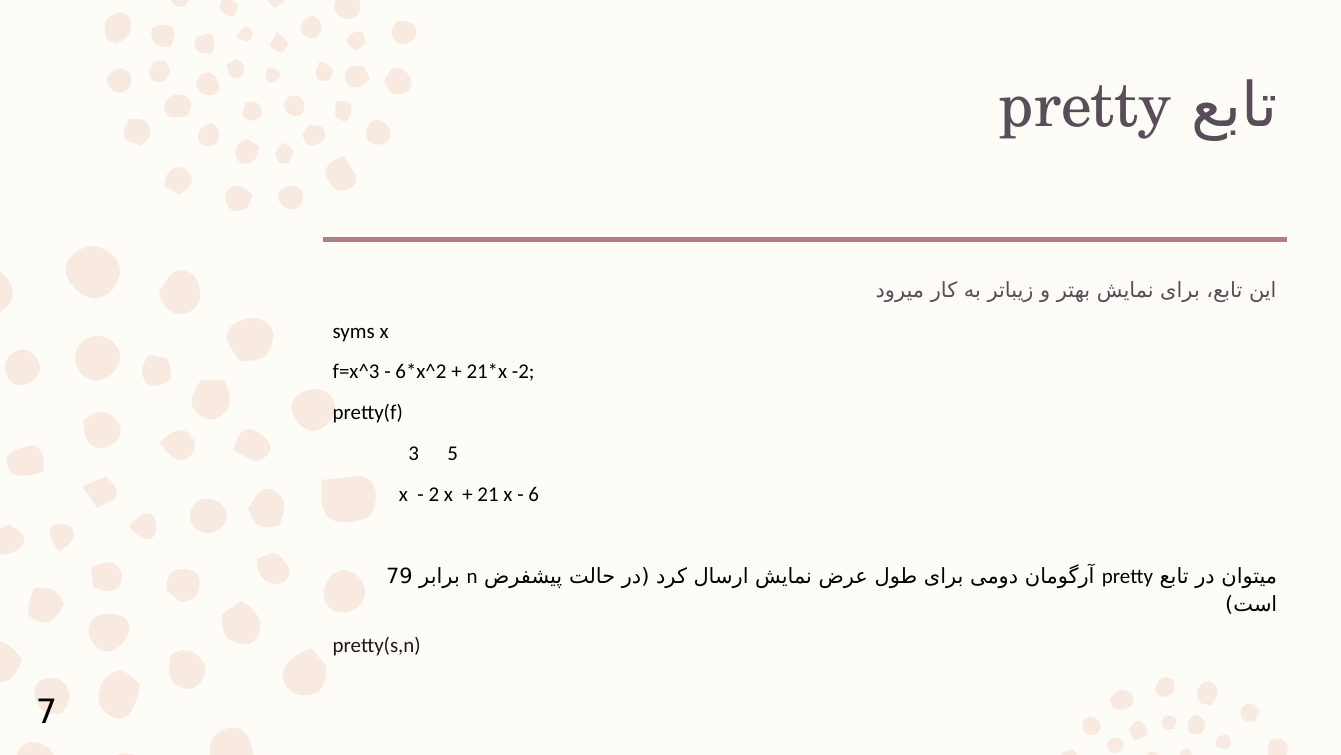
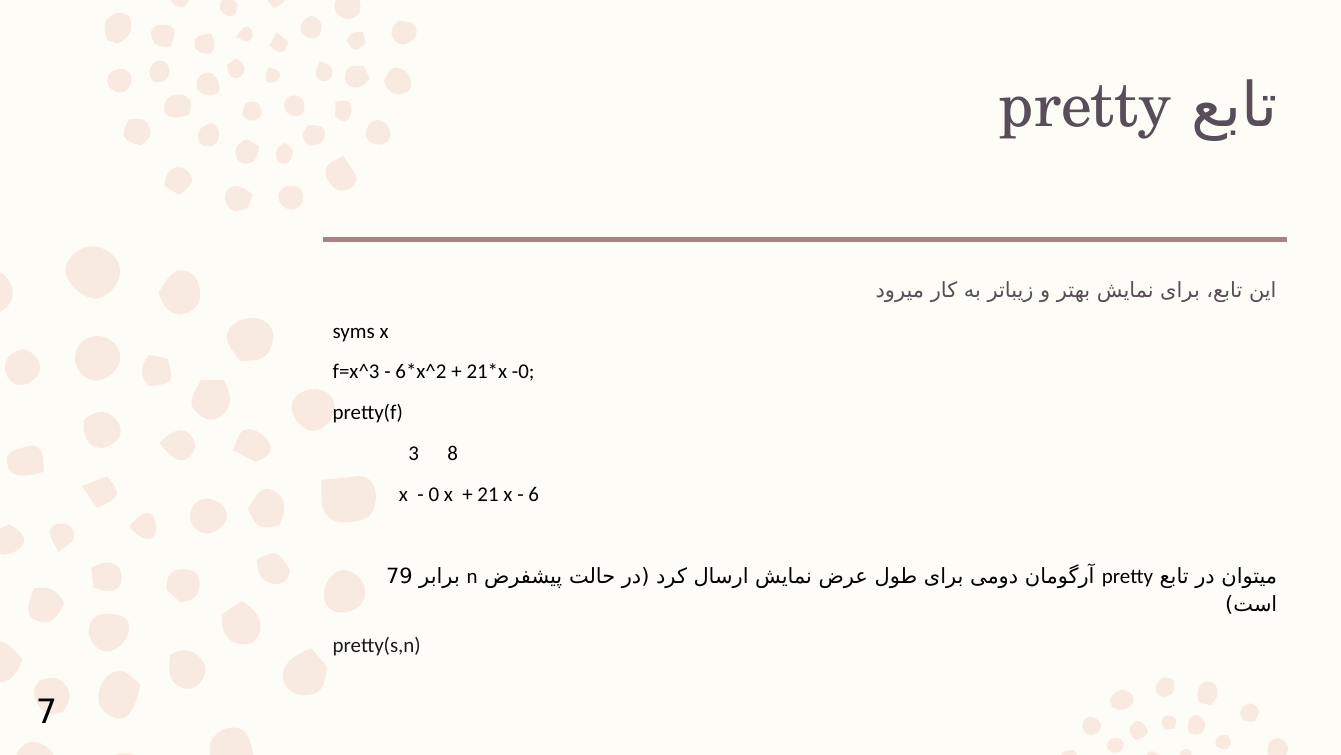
-2: -2 -> -0
5: 5 -> 8
2: 2 -> 0
